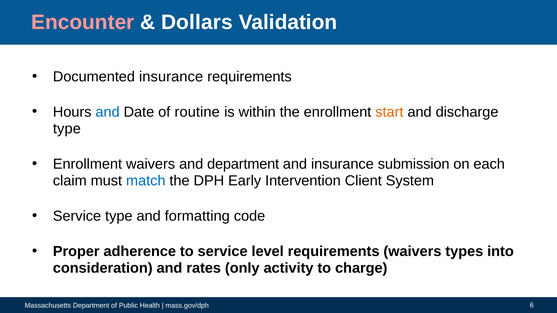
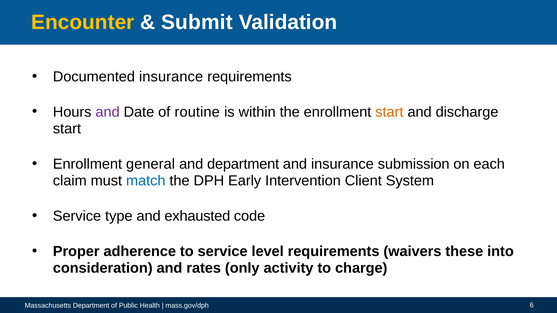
Encounter colour: pink -> yellow
Dollars: Dollars -> Submit
and at (108, 112) colour: blue -> purple
type at (67, 129): type -> start
Enrollment waivers: waivers -> general
formatting: formatting -> exhausted
types: types -> these
